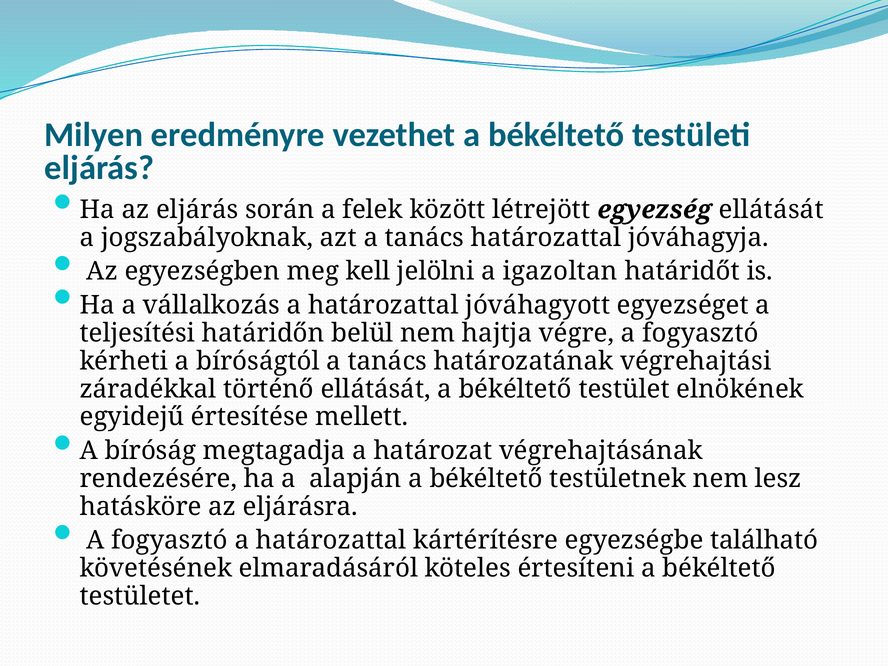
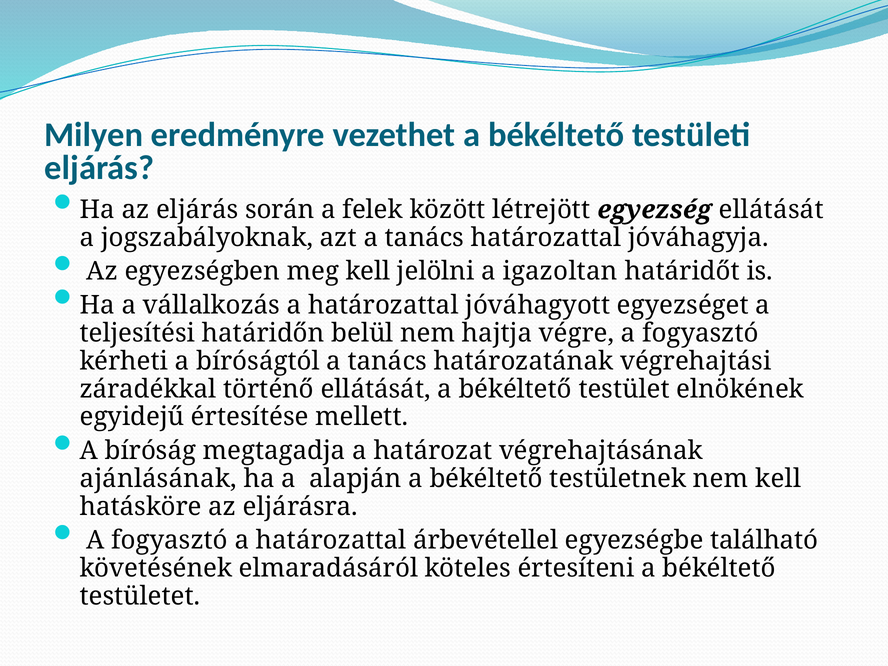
rendezésére: rendezésére -> ajánlásának
nem lesz: lesz -> kell
kártérítésre: kártérítésre -> árbevétellel
